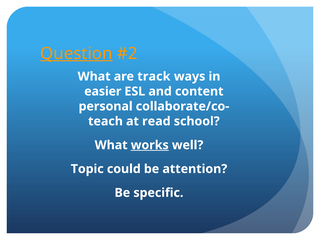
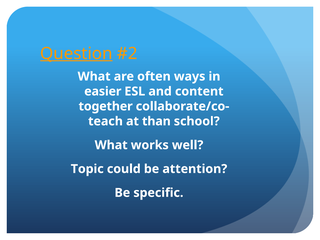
track: track -> often
personal: personal -> together
read: read -> than
works underline: present -> none
